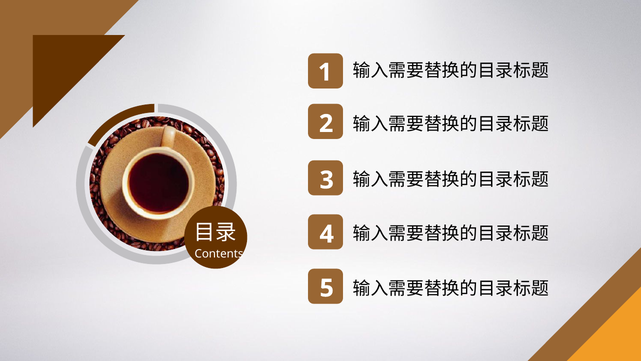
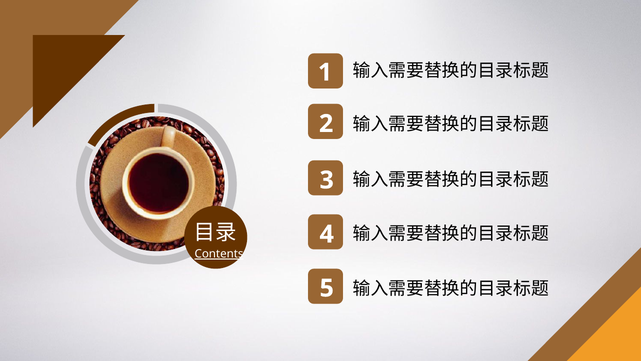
Contents underline: none -> present
